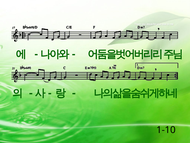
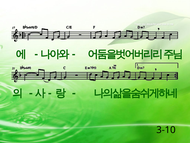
1-10: 1-10 -> 3-10
